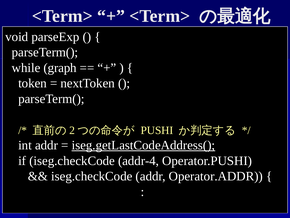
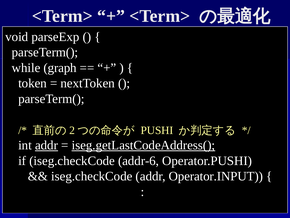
addr at (46, 145) underline: none -> present
addr-4: addr-4 -> addr-6
Operator.ADDR: Operator.ADDR -> Operator.INPUT
